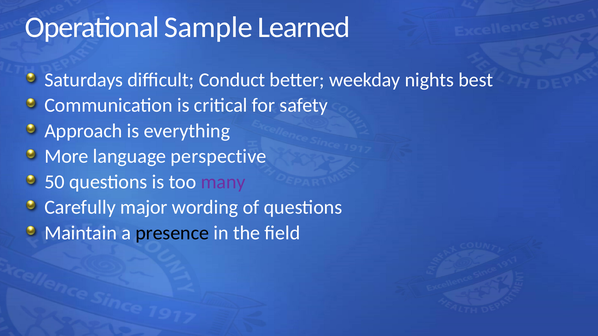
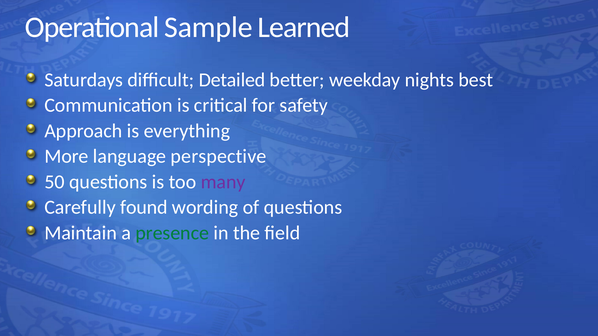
Conduct: Conduct -> Detailed
major: major -> found
presence colour: black -> green
